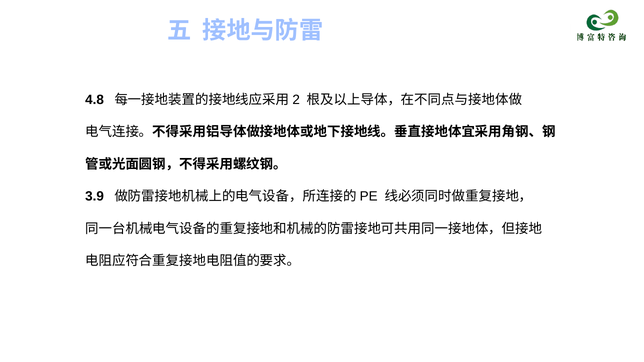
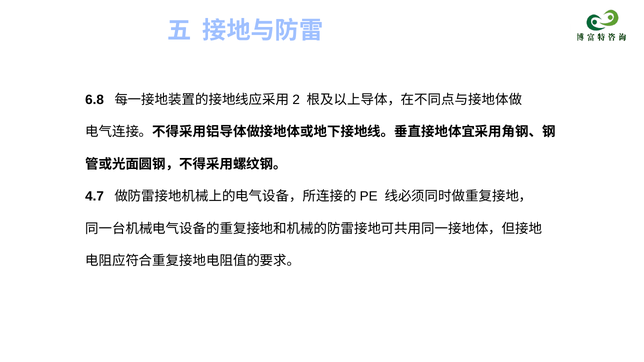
4.8: 4.8 -> 6.8
3.9: 3.9 -> 4.7
